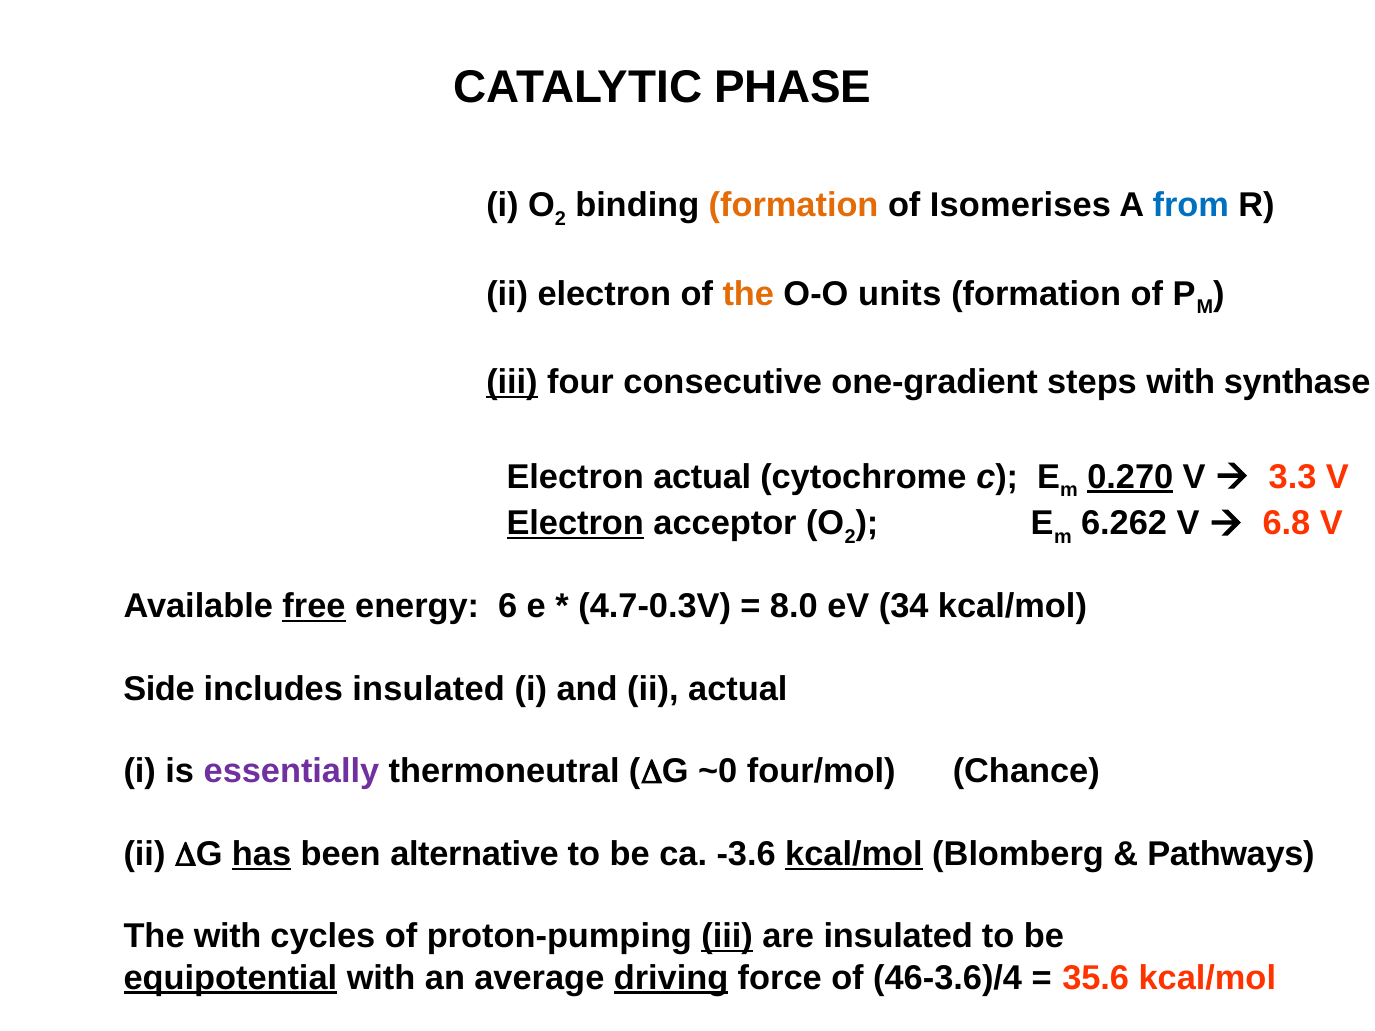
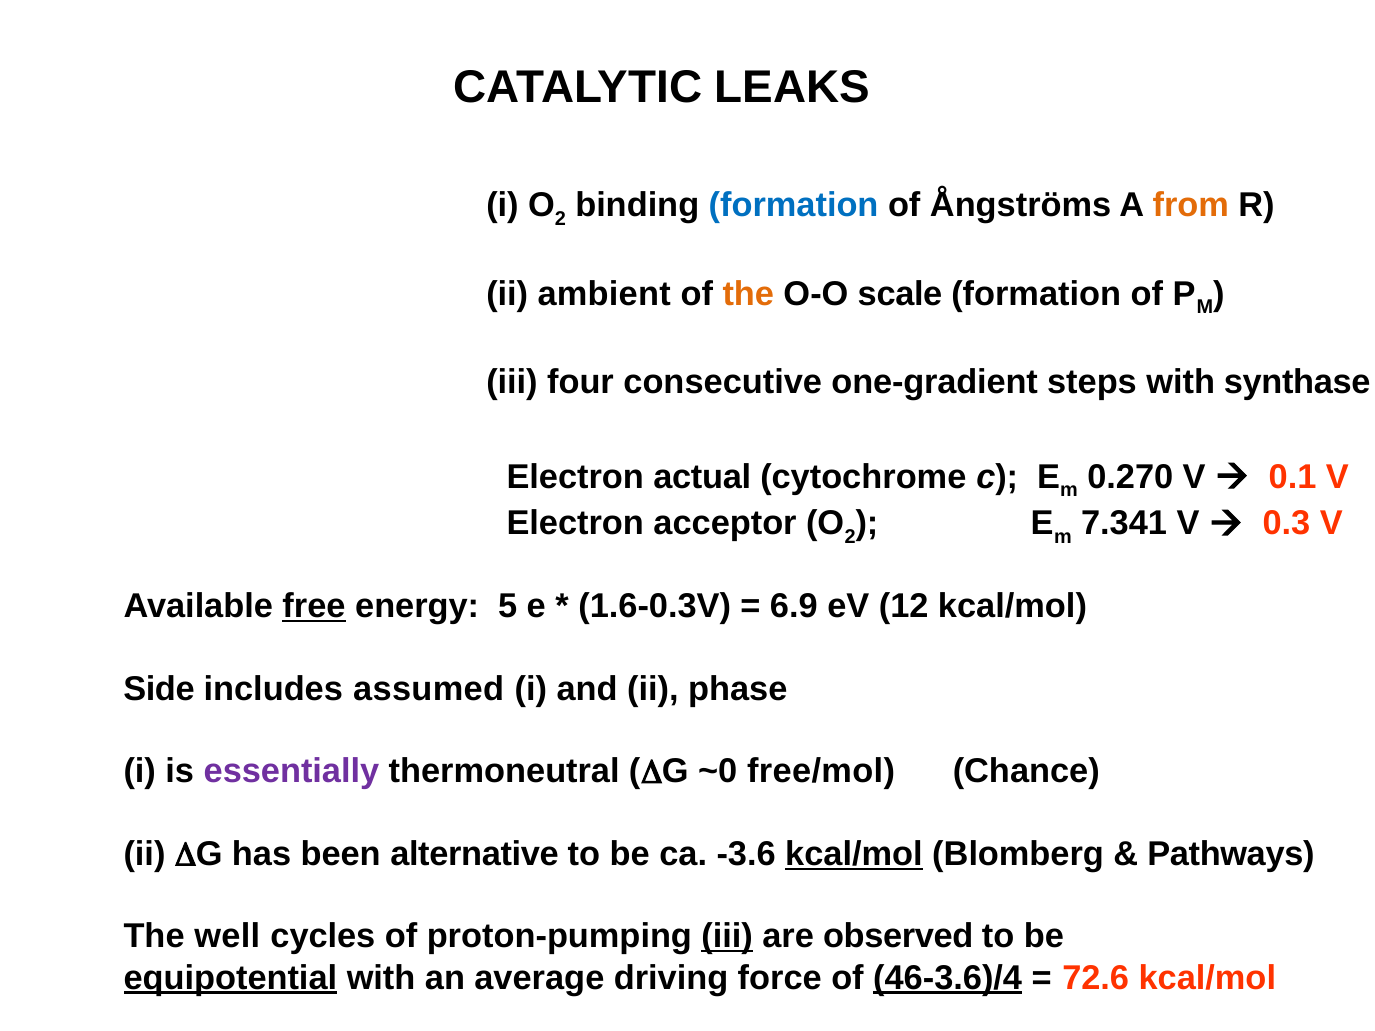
PHASE: PHASE -> LEAKS
formation at (794, 206) colour: orange -> blue
Isomerises: Isomerises -> Ångströms
from colour: blue -> orange
ii electron: electron -> ambient
units: units -> scale
iii at (512, 382) underline: present -> none
0.270 underline: present -> none
3.3: 3.3 -> 0.1
Electron at (575, 524) underline: present -> none
6.262: 6.262 -> 7.341
6.8: 6.8 -> 0.3
6: 6 -> 5
4.7-0.3V: 4.7-0.3V -> 1.6-0.3V
8.0: 8.0 -> 6.9
34: 34 -> 12
includes insulated: insulated -> assumed
ii actual: actual -> phase
four/mol: four/mol -> free/mol
has underline: present -> none
The with: with -> well
are insulated: insulated -> observed
driving underline: present -> none
46-3.6)/4 underline: none -> present
35.6: 35.6 -> 72.6
